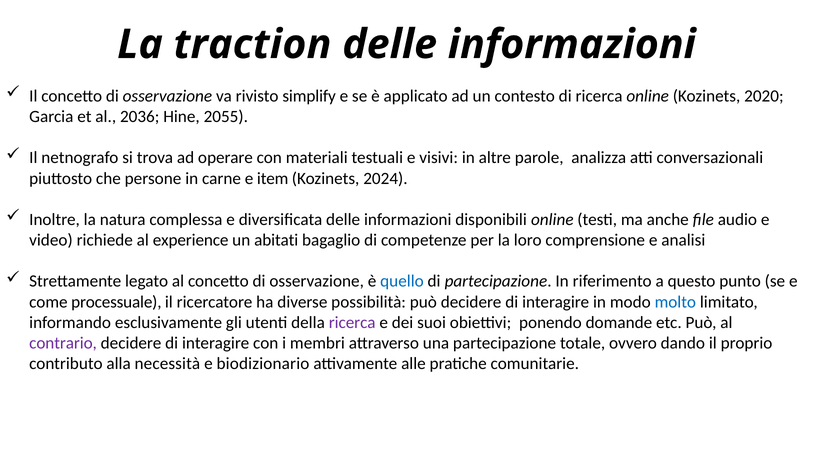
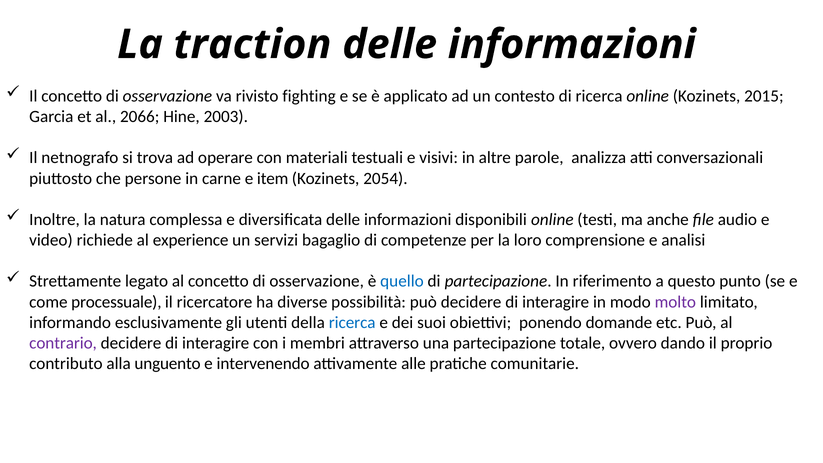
simplify: simplify -> fighting
2020: 2020 -> 2015
2036: 2036 -> 2066
2055: 2055 -> 2003
2024: 2024 -> 2054
abitati: abitati -> servizi
molto colour: blue -> purple
ricerca at (352, 322) colour: purple -> blue
necessità: necessità -> unguento
biodizionario: biodizionario -> intervenendo
